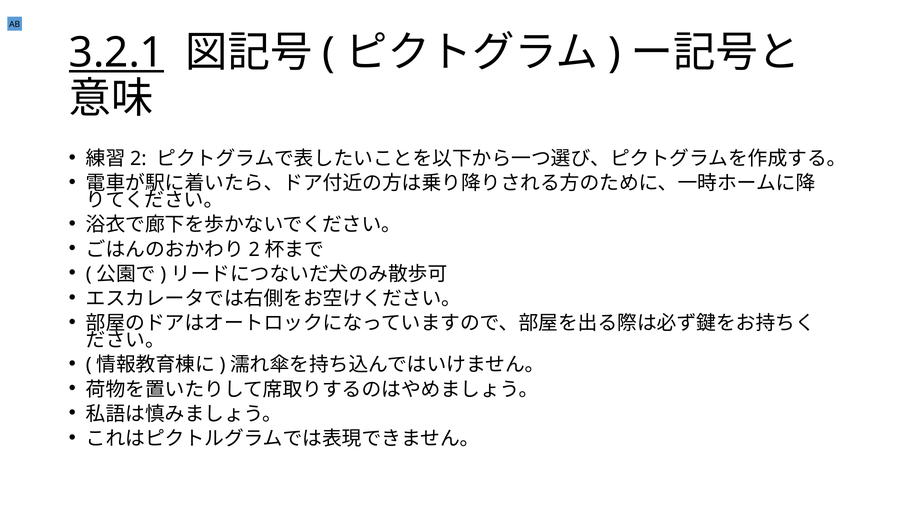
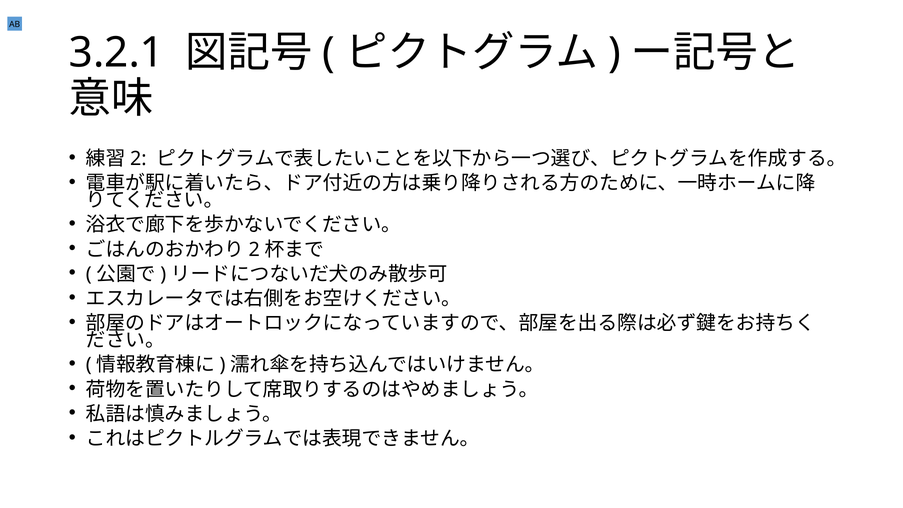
3.2.1 underline: present -> none
